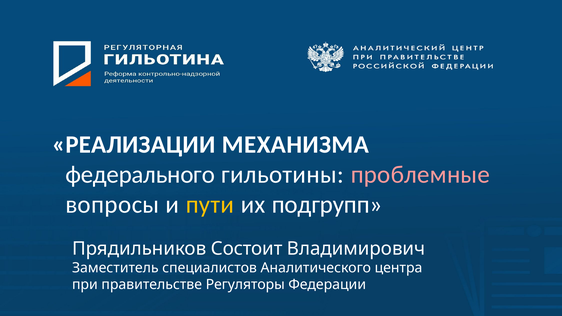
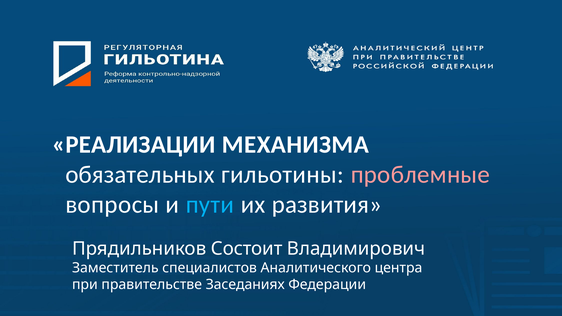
федерального: федерального -> обязательных
пути colour: yellow -> light blue
подгрупп: подгрупп -> развития
Регуляторы: Регуляторы -> Заседаниях
